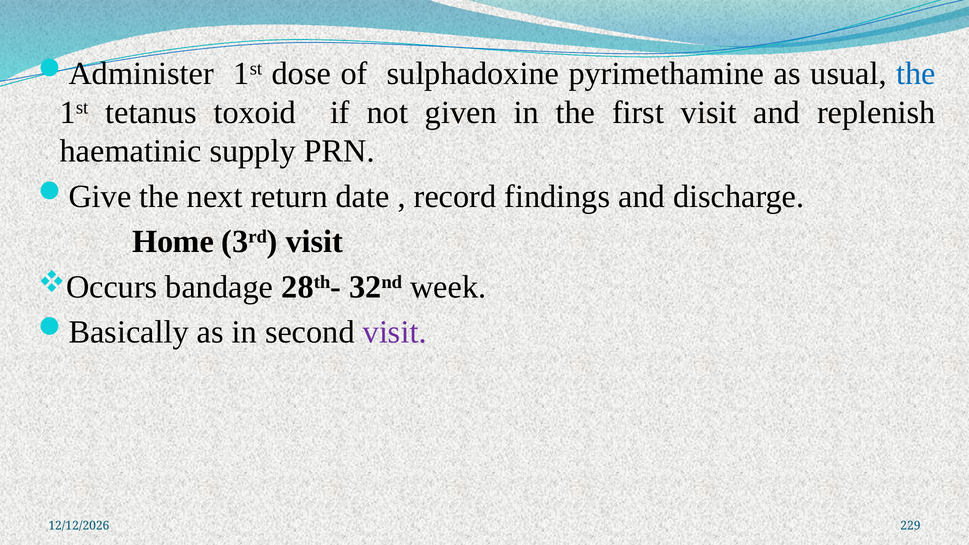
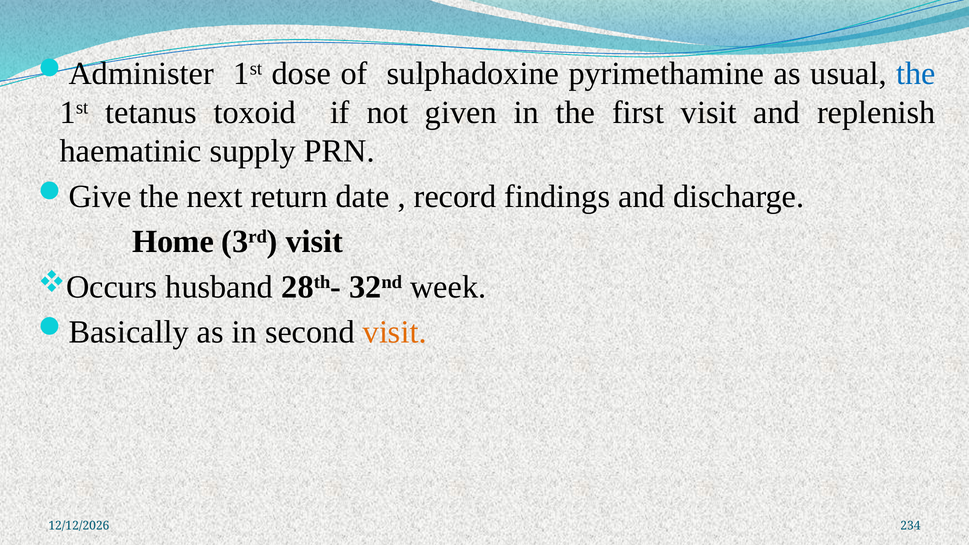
bandage: bandage -> husband
visit at (395, 332) colour: purple -> orange
229: 229 -> 234
